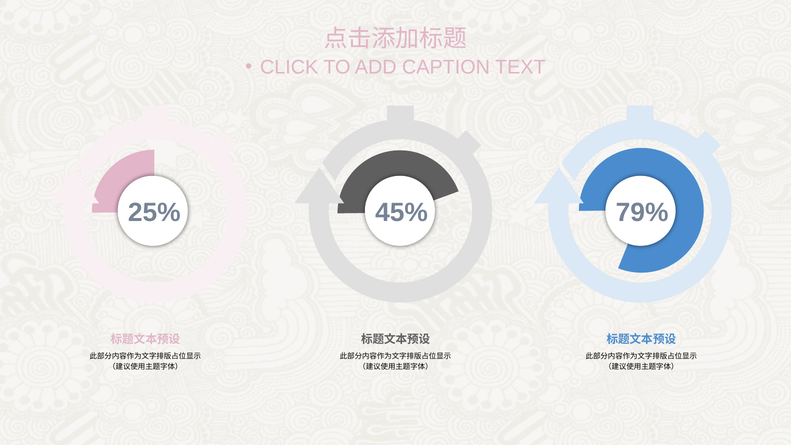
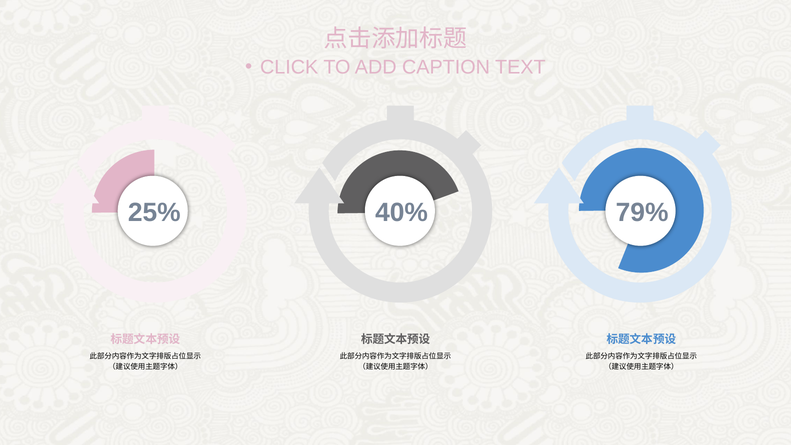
45%: 45% -> 40%
